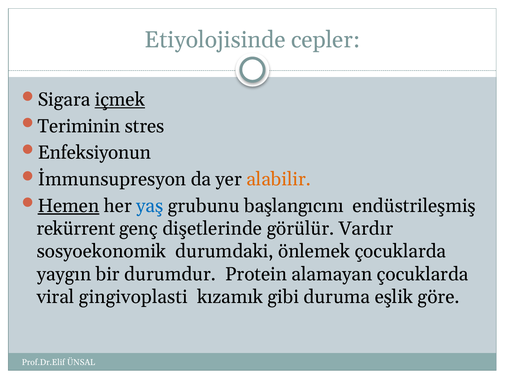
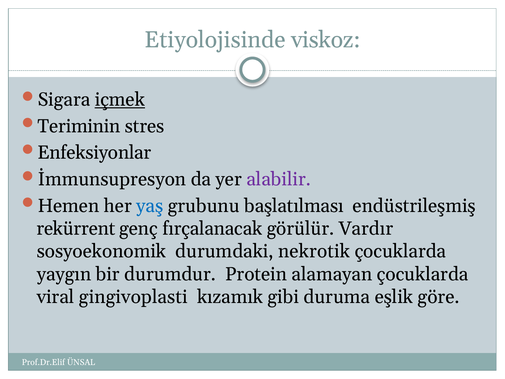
cepler: cepler -> viskoz
Enfeksiyonun: Enfeksiyonun -> Enfeksiyonlar
alabilir colour: orange -> purple
Hemen underline: present -> none
başlangıcını: başlangıcını -> başlatılması
dişetlerinde: dişetlerinde -> fırçalanacak
önlemek: önlemek -> nekrotik
